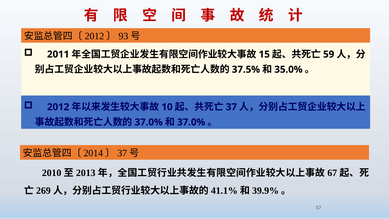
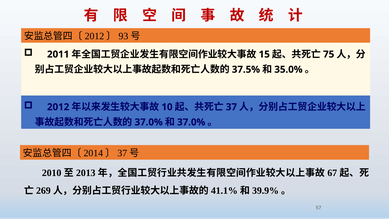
59: 59 -> 75
